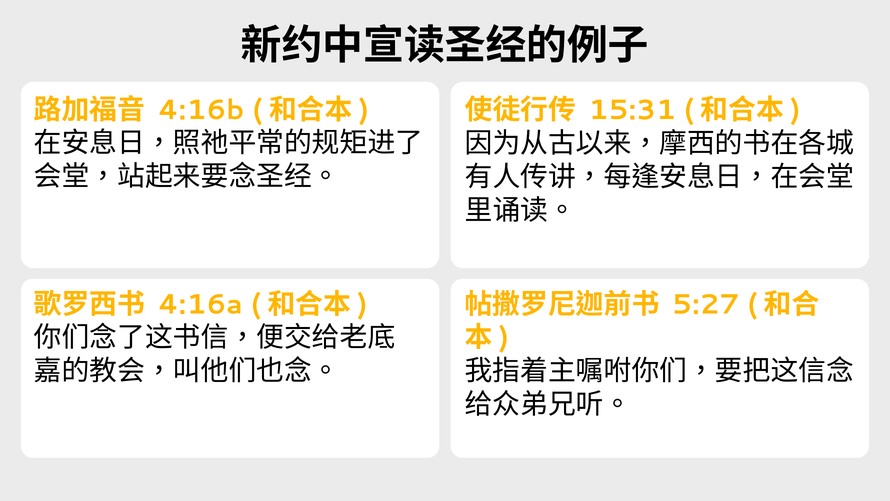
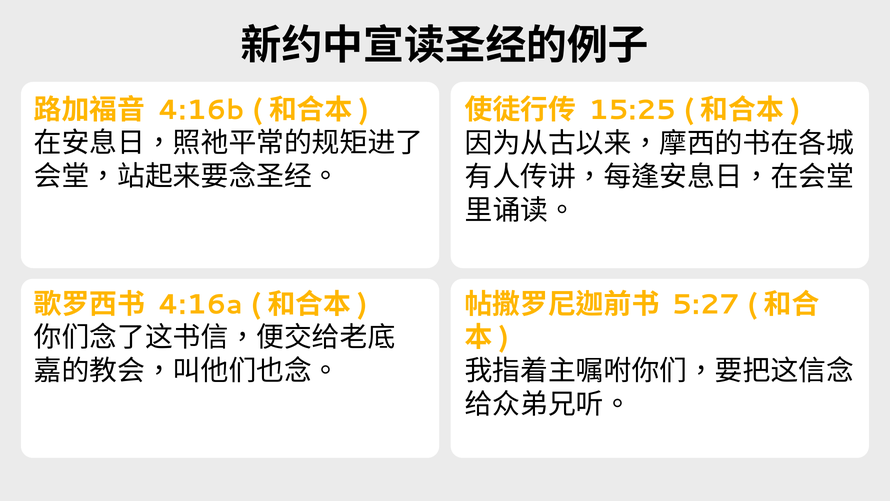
15:31: 15:31 -> 15:25
